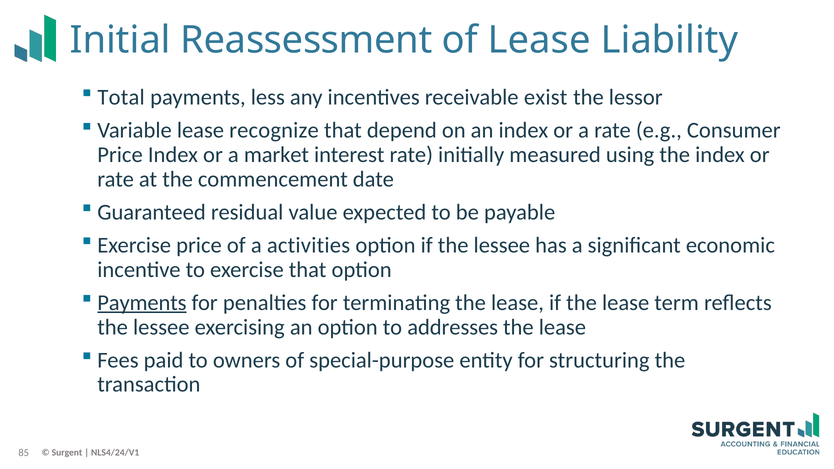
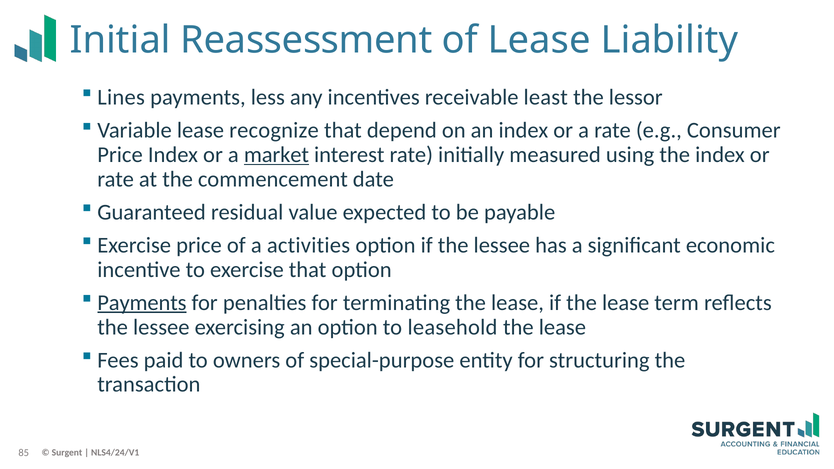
Total: Total -> Lines
exist: exist -> least
market underline: none -> present
addresses: addresses -> leasehold
